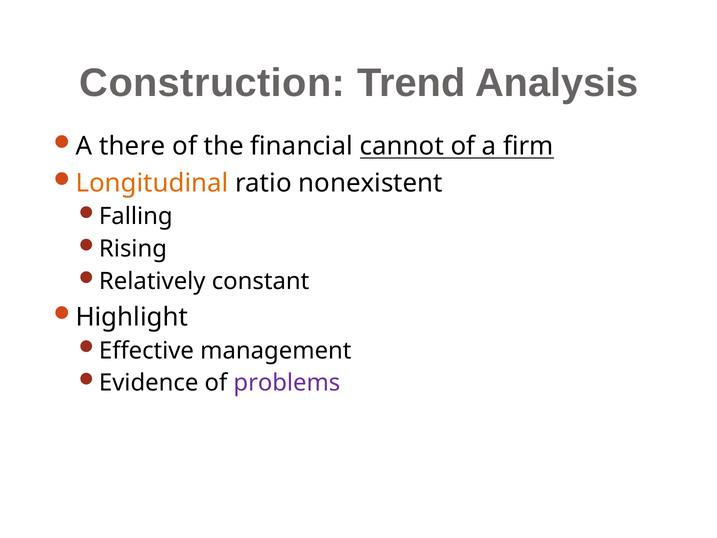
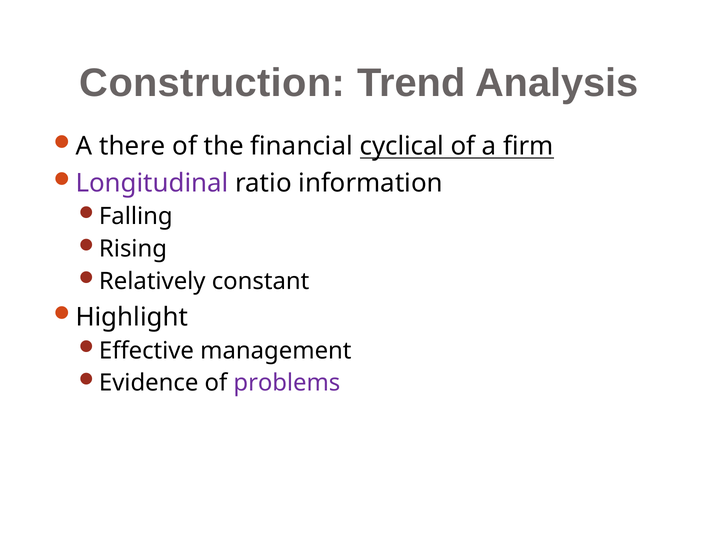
cannot: cannot -> cyclical
Longitudinal colour: orange -> purple
nonexistent: nonexistent -> information
